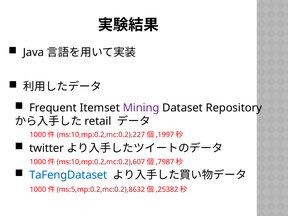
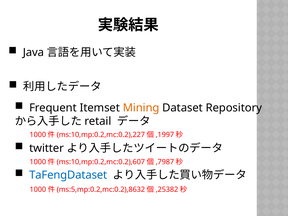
Mining colour: purple -> orange
